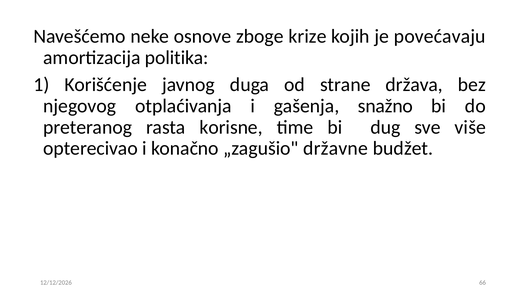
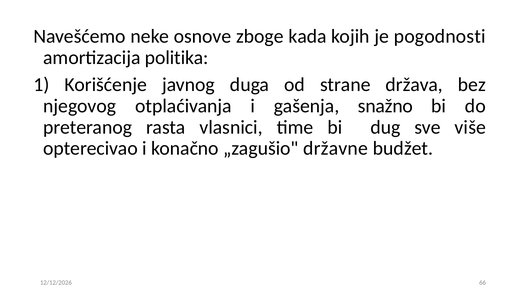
krize: krize -> kada
povećavaju: povećavaju -> pogodnosti
korisne: korisne -> vlasnici
